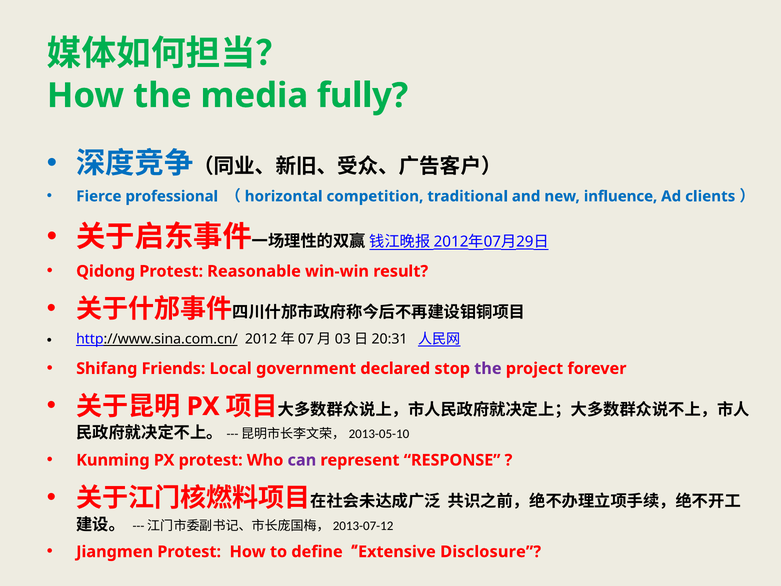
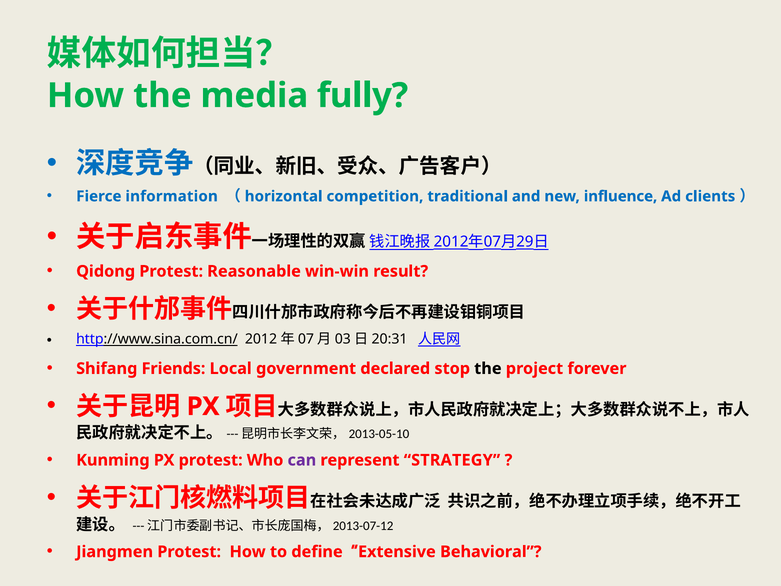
professional: professional -> information
the at (488, 368) colour: purple -> black
RESPONSE: RESPONSE -> STRATEGY
Disclosure: Disclosure -> Behavioral
